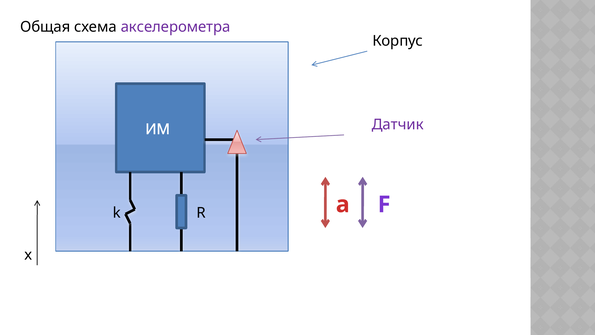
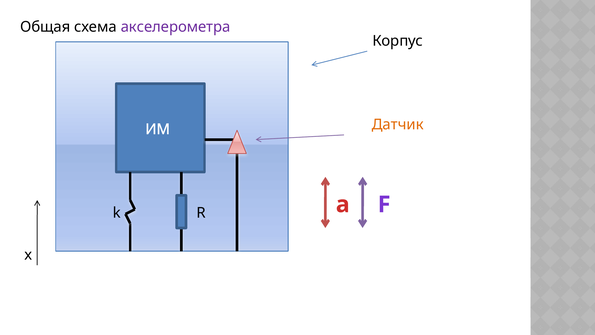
Датчик colour: purple -> orange
